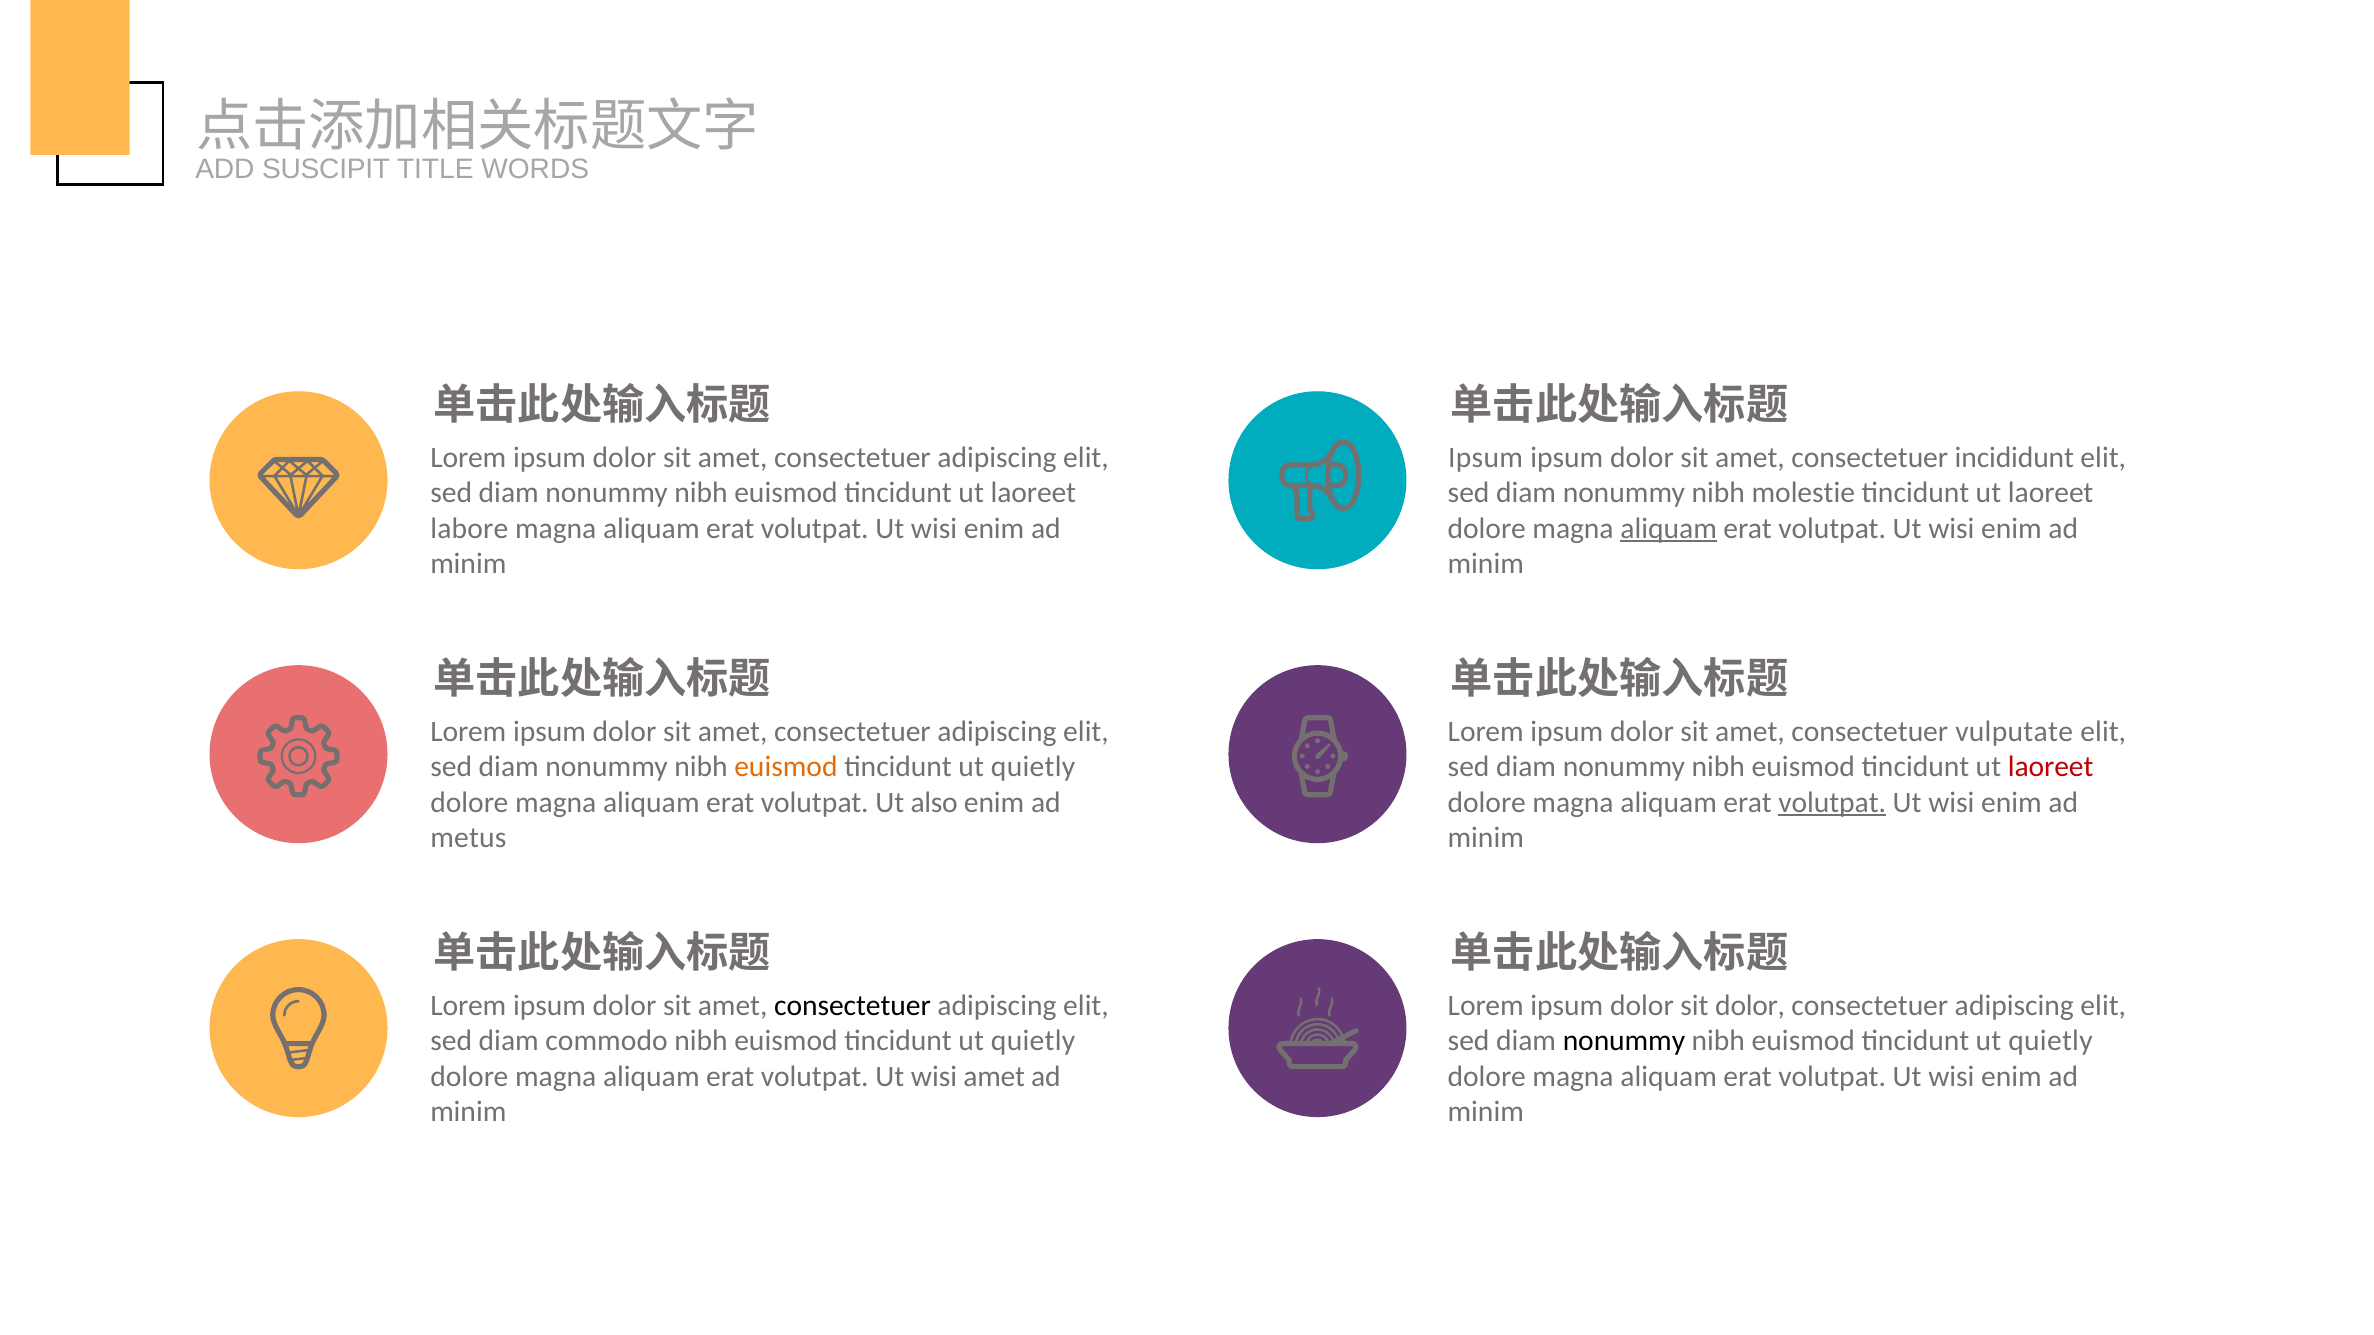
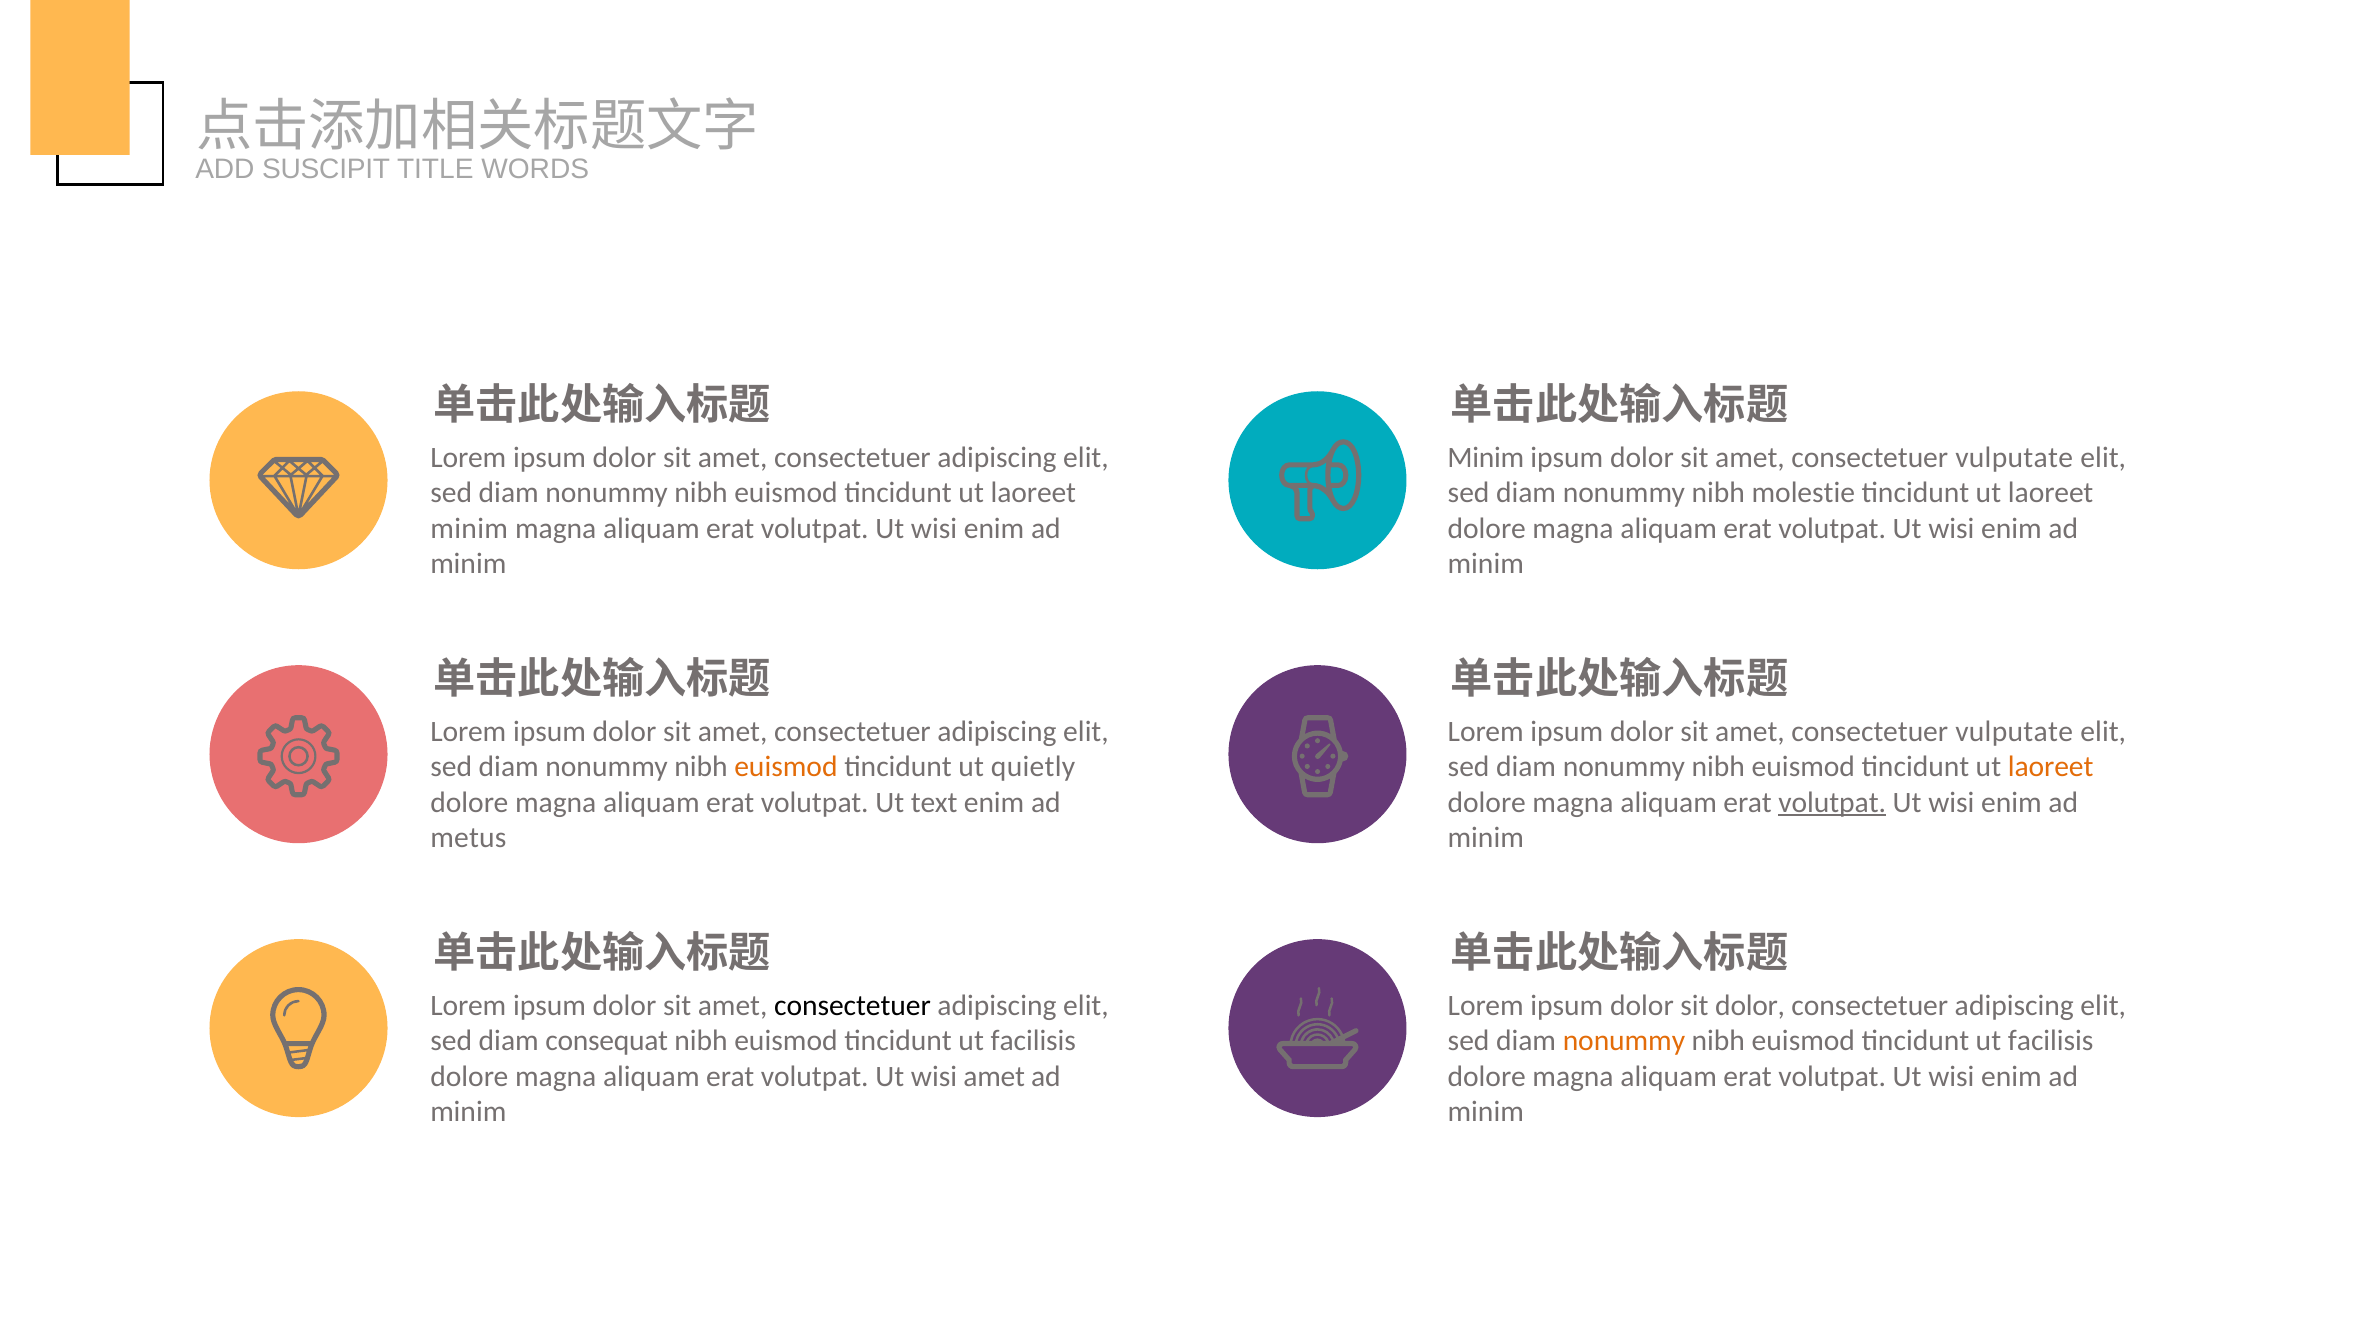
Ipsum at (1486, 458): Ipsum -> Minim
incididunt at (2014, 458): incididunt -> vulputate
labore at (469, 529): labore -> minim
aliquam at (1669, 529) underline: present -> none
laoreet at (2051, 767) colour: red -> orange
also: also -> text
commodo: commodo -> consequat
quietly at (1033, 1041): quietly -> facilisis
nonummy at (1624, 1041) colour: black -> orange
quietly at (2050, 1041): quietly -> facilisis
